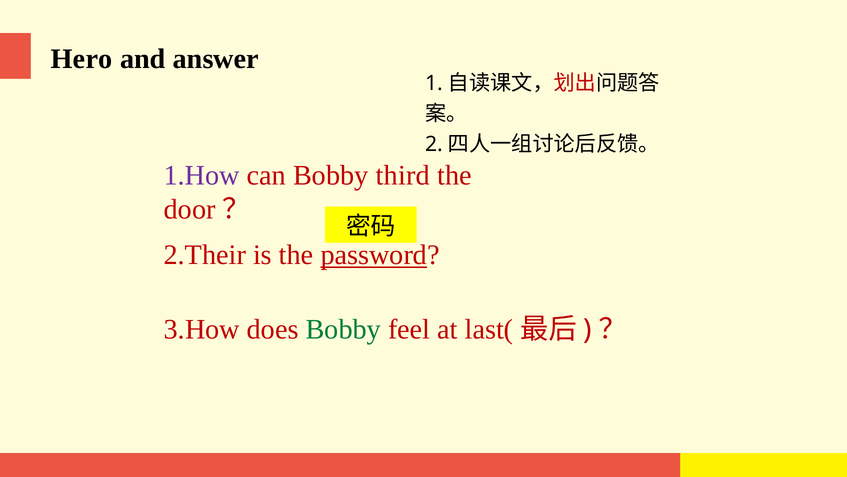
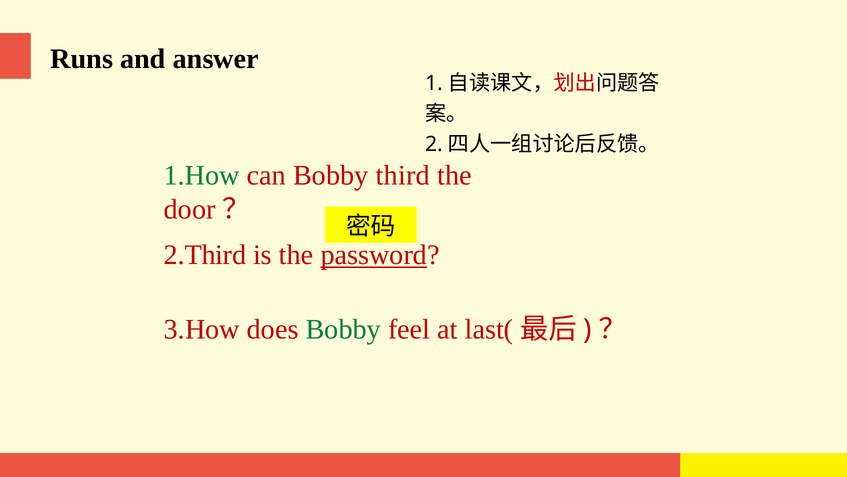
Hero: Hero -> Runs
1.How colour: purple -> green
2.Their: 2.Their -> 2.Third
